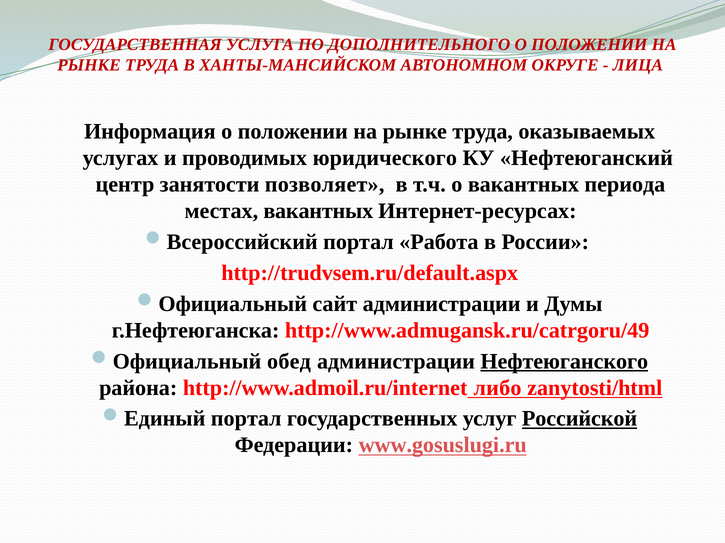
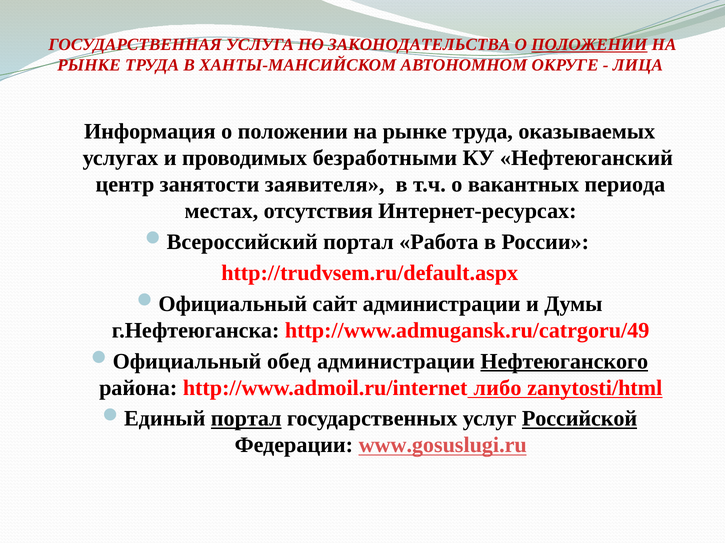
ДОПОЛНИТЕЛЬНОГО: ДОПОЛНИТЕЛЬНОГО -> ЗАКОНОДАТЕЛЬСТВА
ПОЛОЖЕНИИ at (589, 45) underline: none -> present
юридического: юридического -> безработными
позволяет: позволяет -> заявителя
местах вакантных: вакантных -> отсутствия
портал at (246, 419) underline: none -> present
